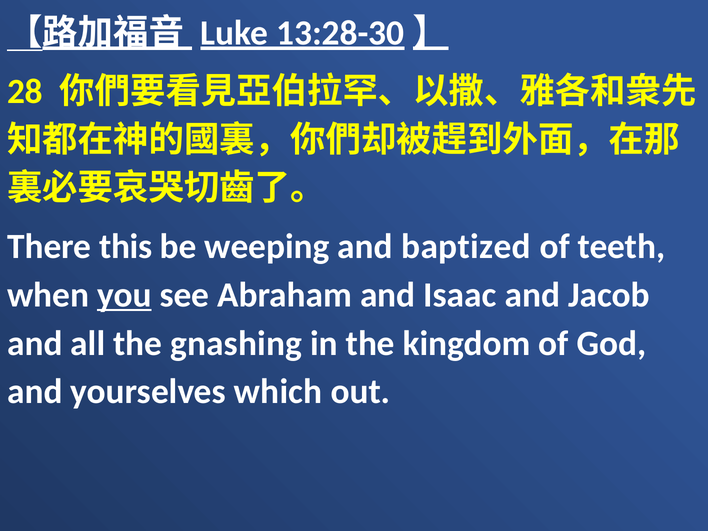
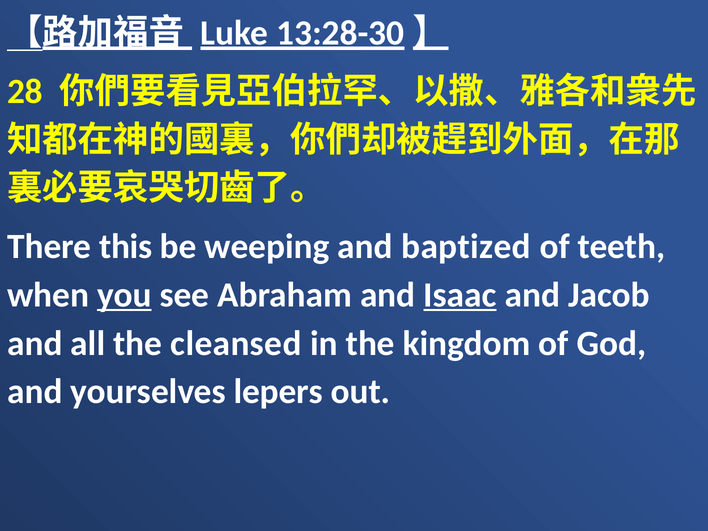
Isaac underline: none -> present
gnashing: gnashing -> cleansed
which: which -> lepers
